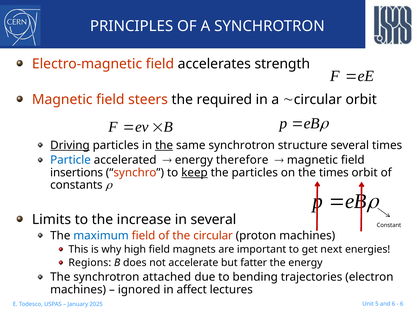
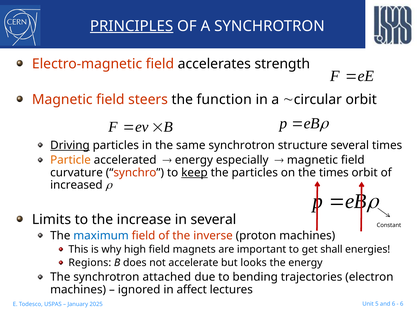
PRINCIPLES underline: none -> present
required: required -> function
the at (164, 145) underline: present -> none
Particle colour: blue -> orange
therefore: therefore -> especially
insertions: insertions -> curvature
constants: constants -> increased
circular: circular -> inverse
next: next -> shall
fatter: fatter -> looks
